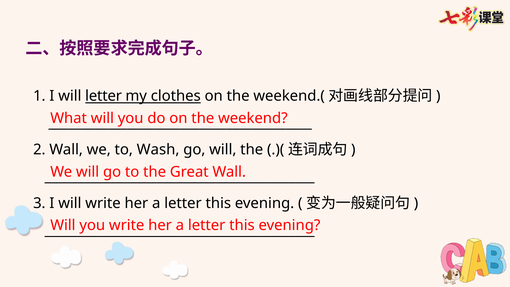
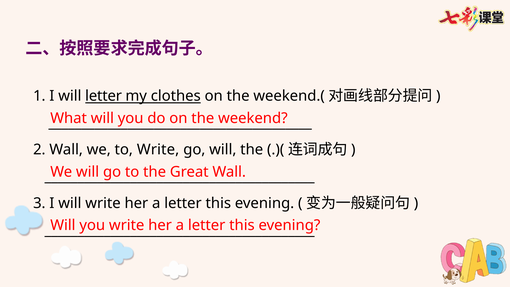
to Wash: Wash -> Write
